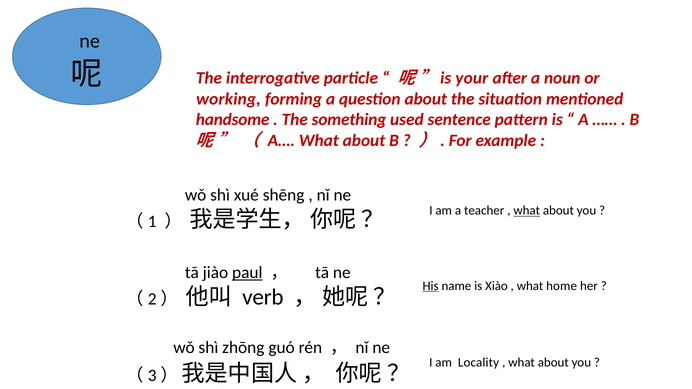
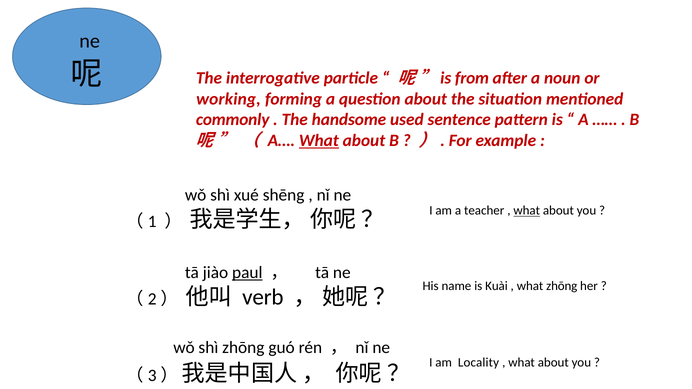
your: your -> from
handsome: handsome -> commonly
something: something -> handsome
What at (319, 141) underline: none -> present
His underline: present -> none
Xiào: Xiào -> Kuài
what home: home -> zhōng
